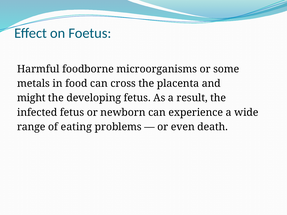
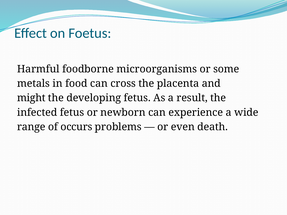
eating: eating -> occurs
